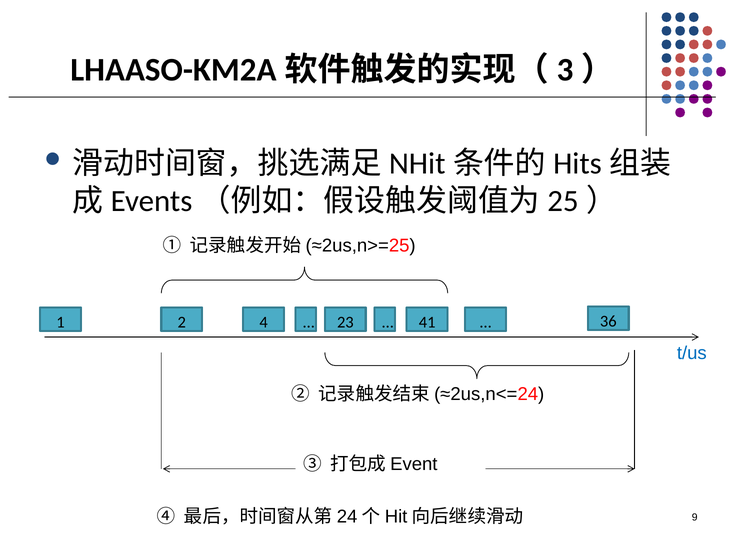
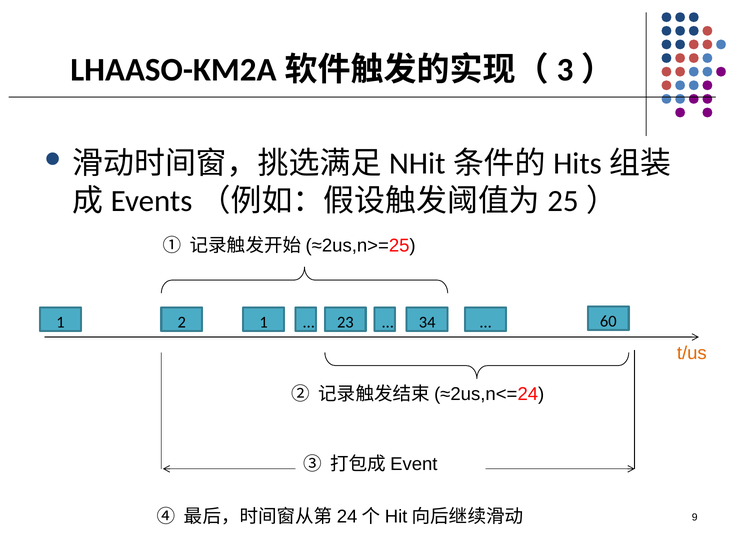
2 4: 4 -> 1
41: 41 -> 34
36: 36 -> 60
t/us colour: blue -> orange
